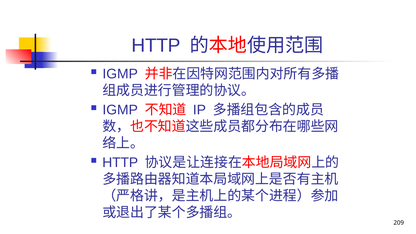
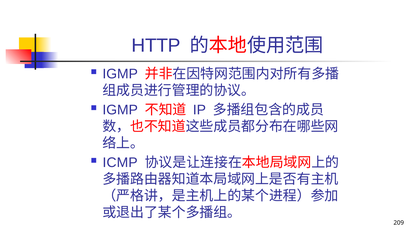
HTTP at (120, 163): HTTP -> ICMP
